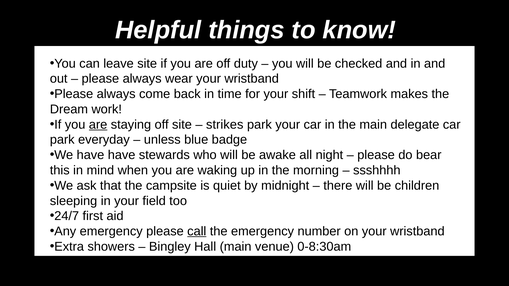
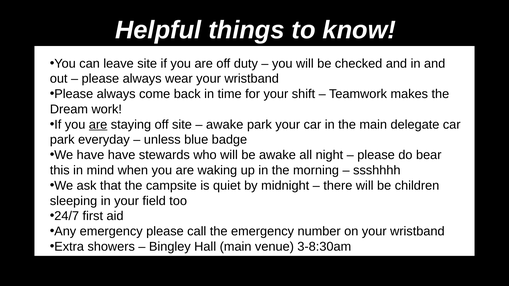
strikes at (225, 125): strikes -> awake
call underline: present -> none
0-8:30am: 0-8:30am -> 3-8:30am
